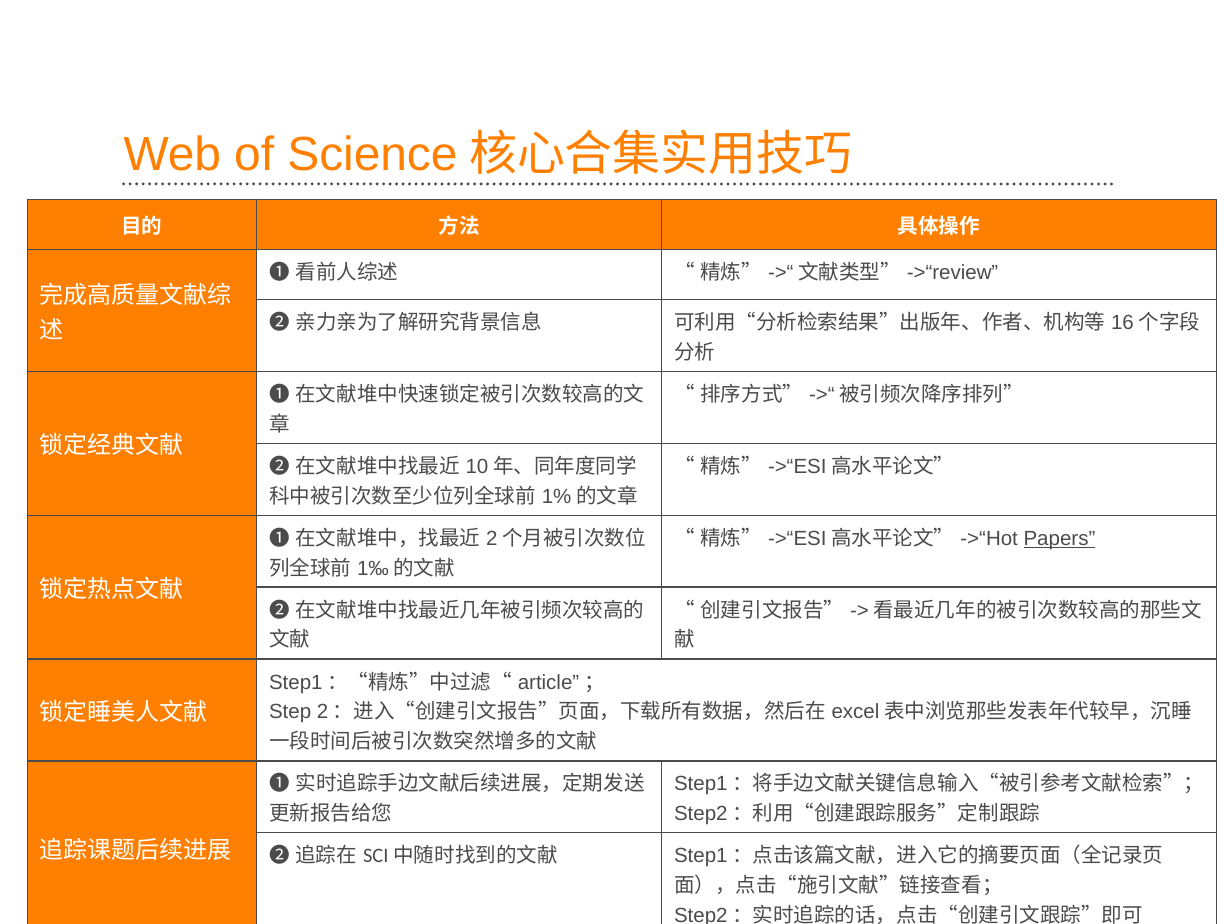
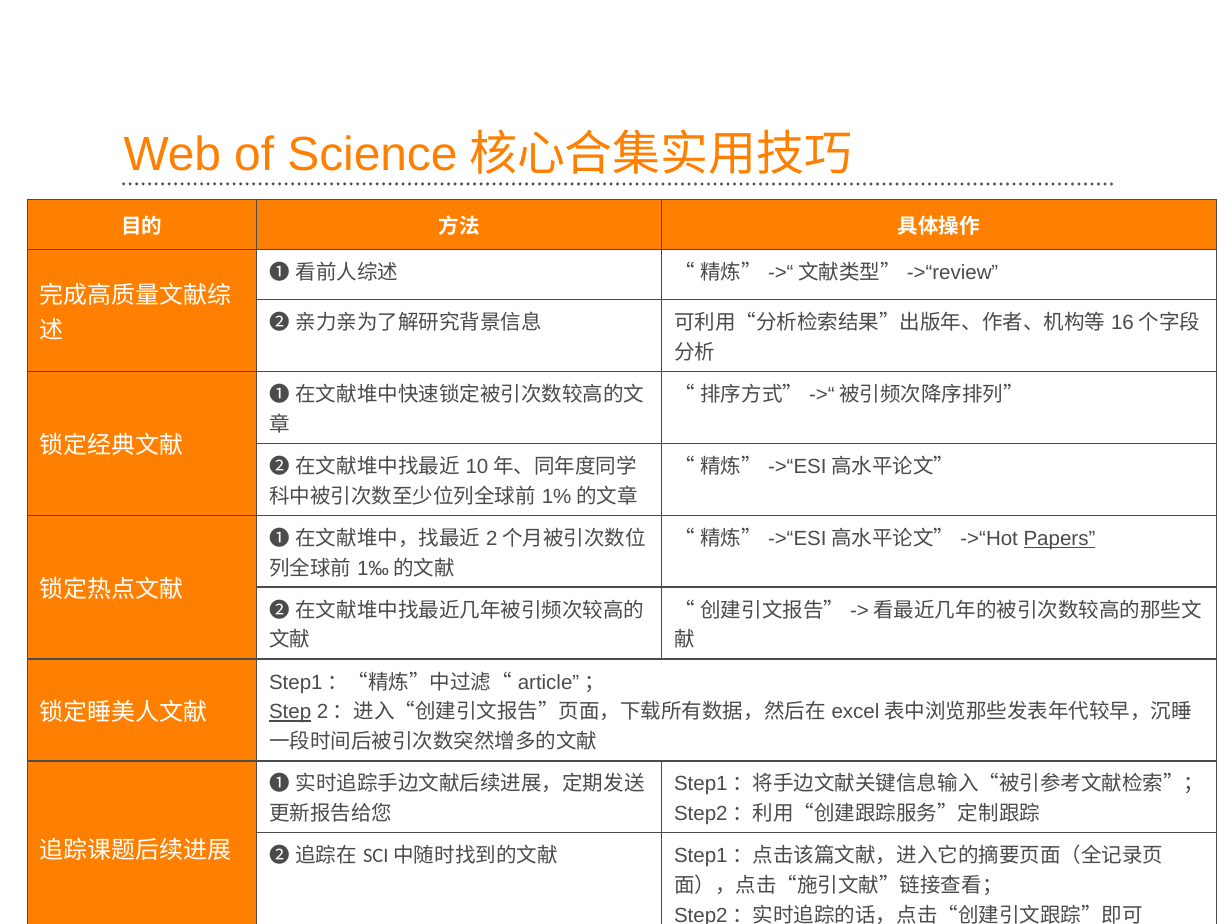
Step underline: none -> present
